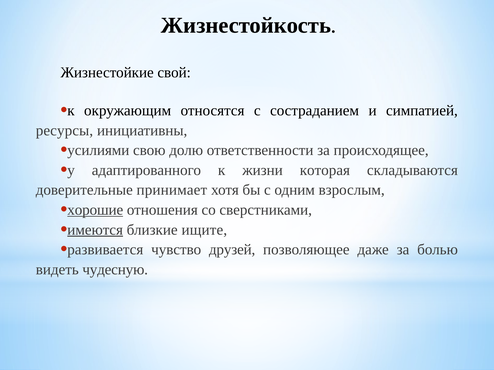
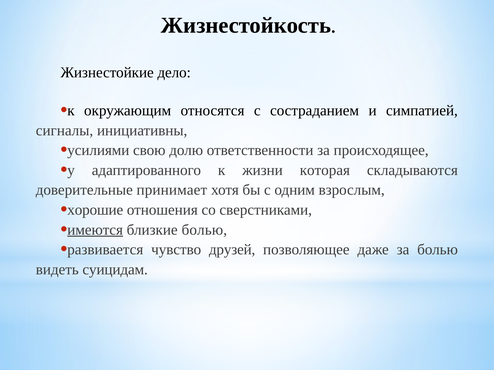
свой: свой -> дело
ресурсы: ресурсы -> сигналы
хорошие underline: present -> none
близкие ищите: ищите -> болью
чудесную: чудесную -> суицидам
